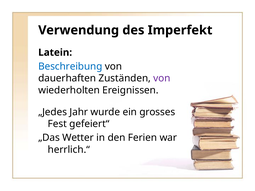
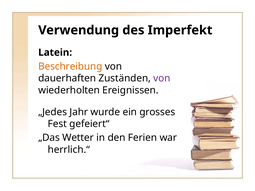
Beschreibung colour: blue -> orange
